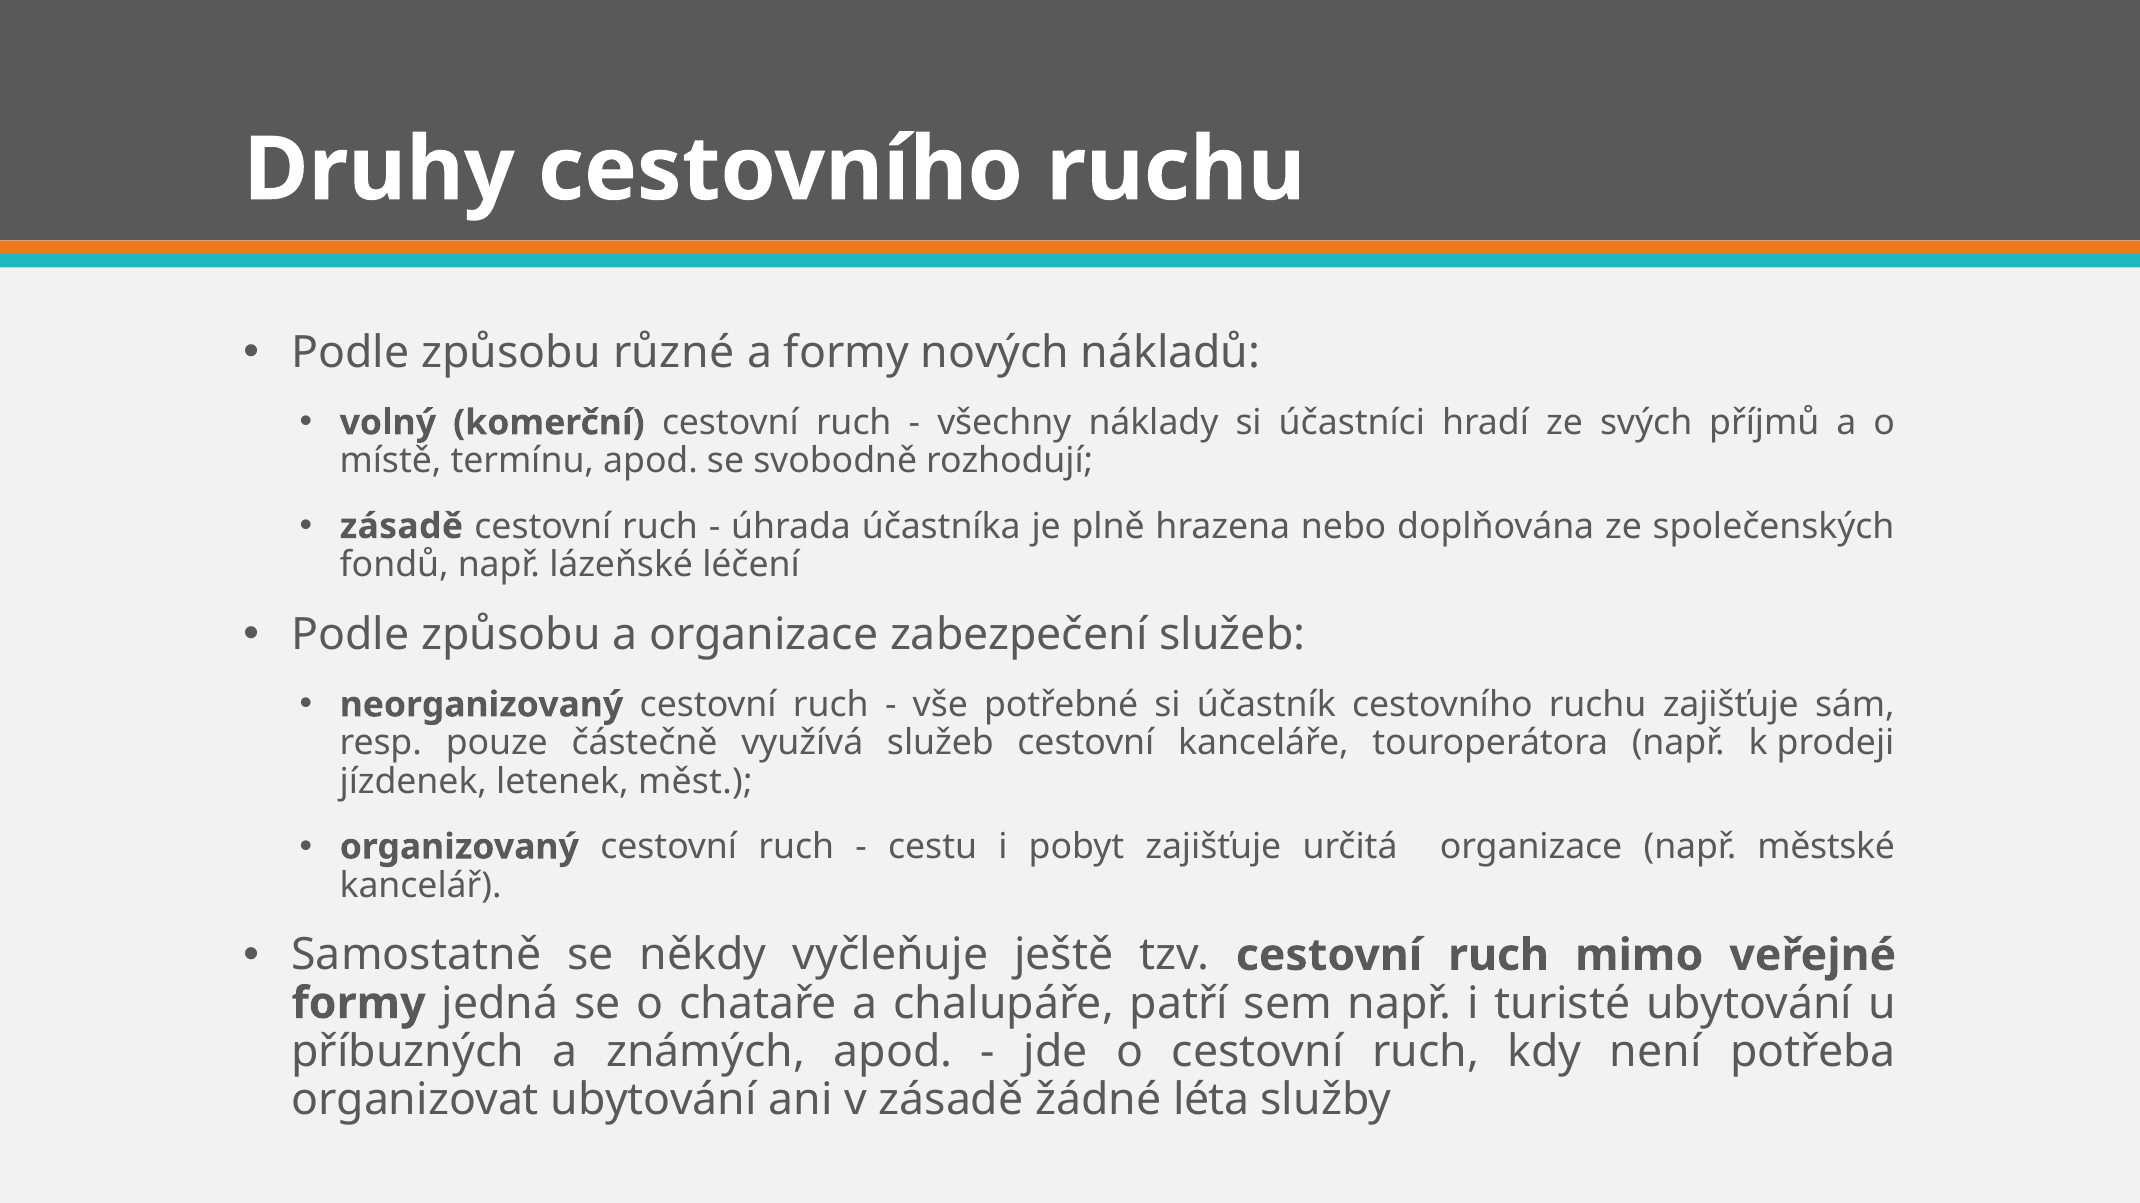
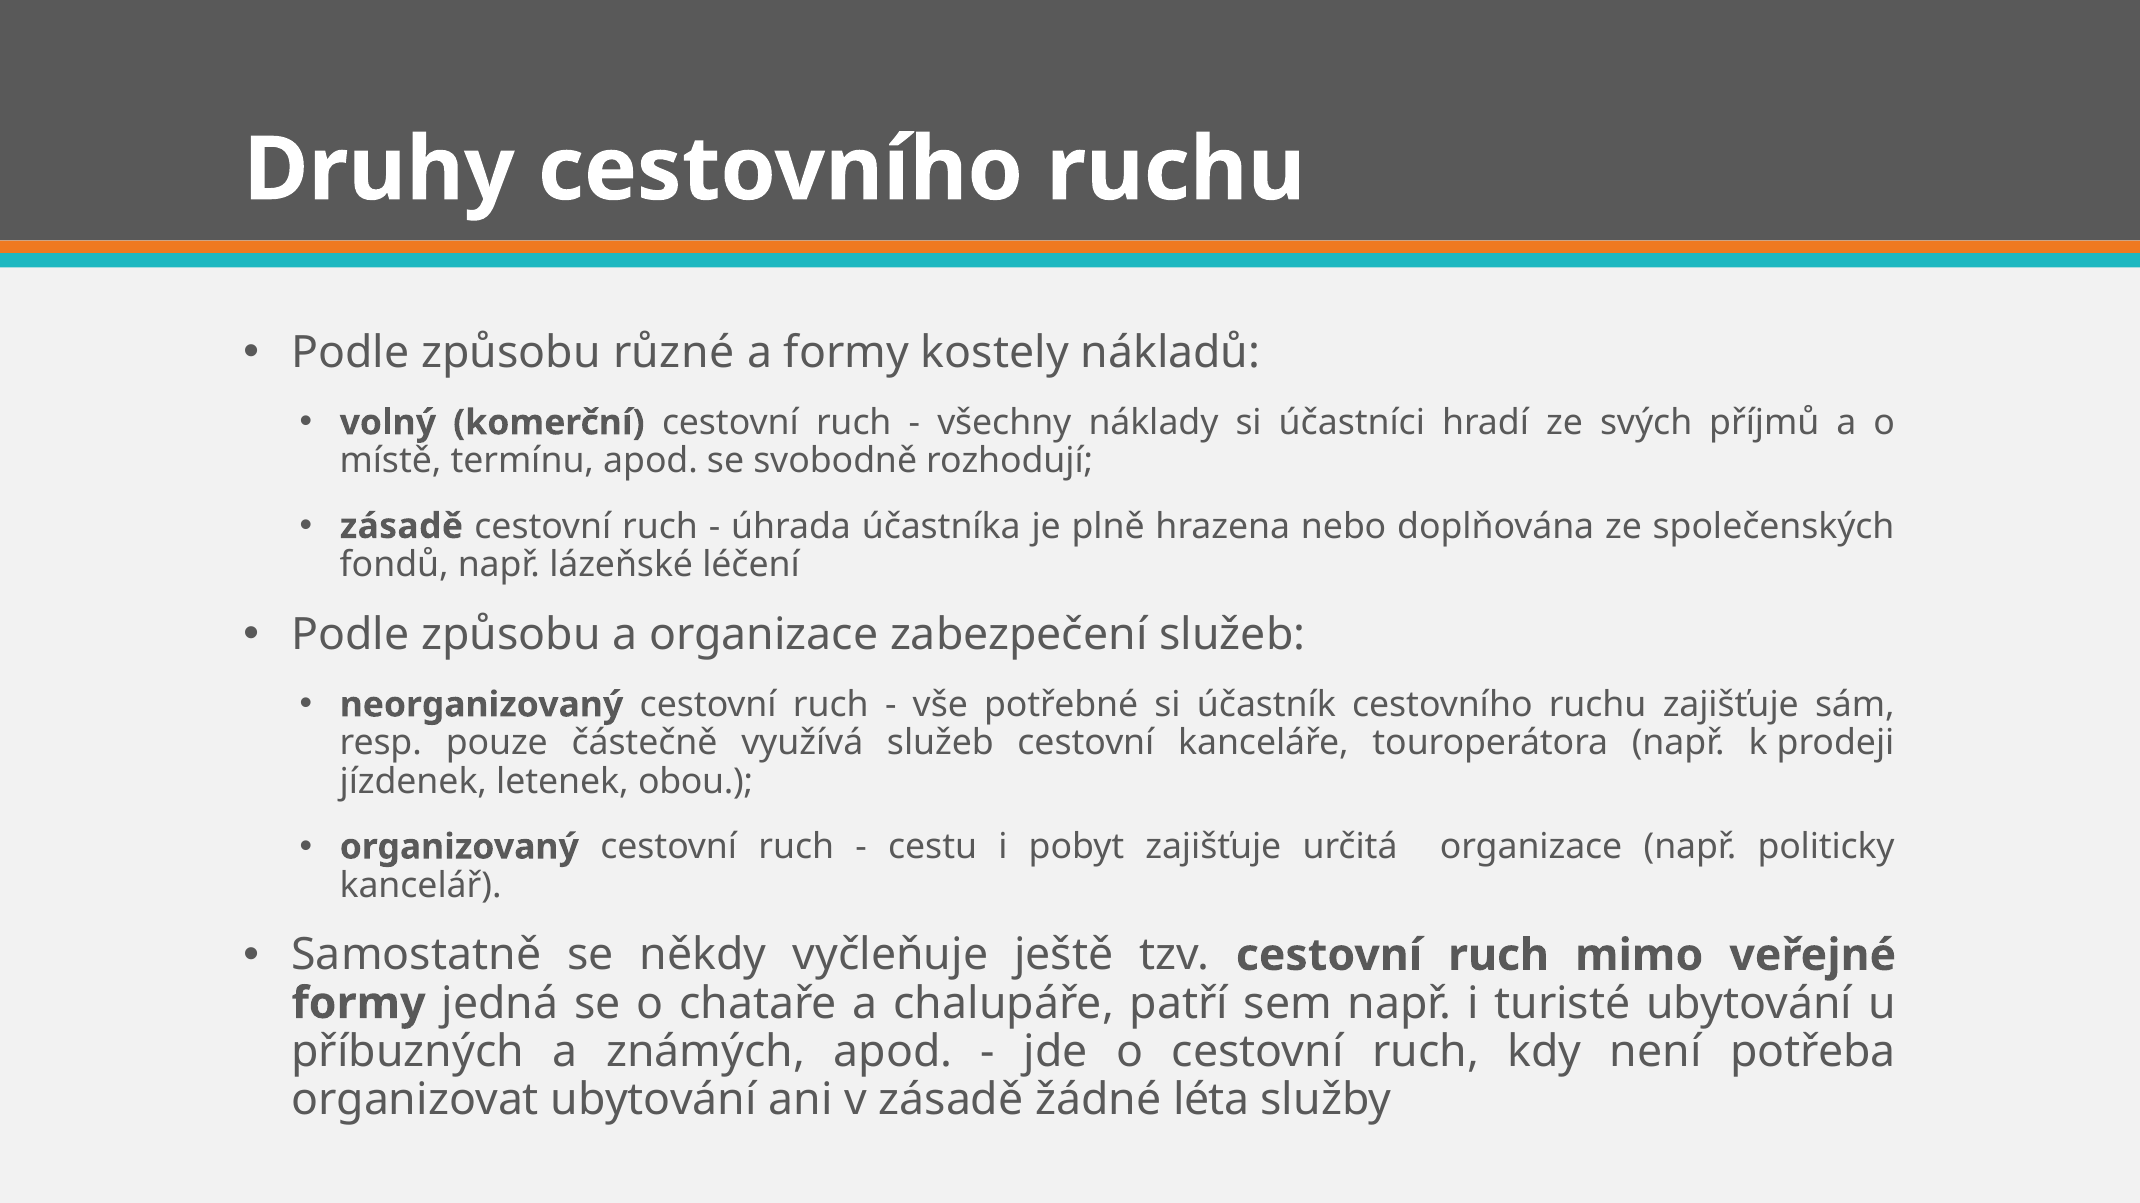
nových: nových -> kostely
měst: měst -> obou
městské: městské -> politicky
